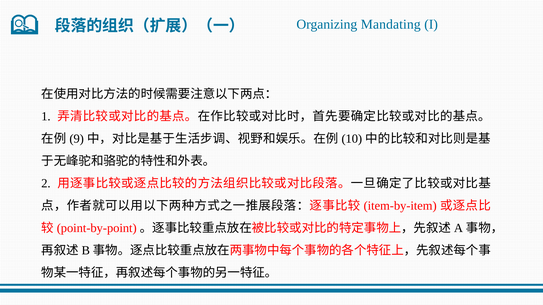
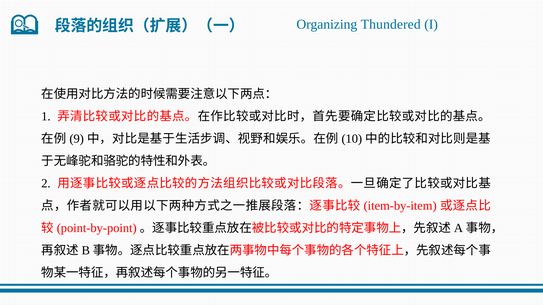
Mandating: Mandating -> Thundered
